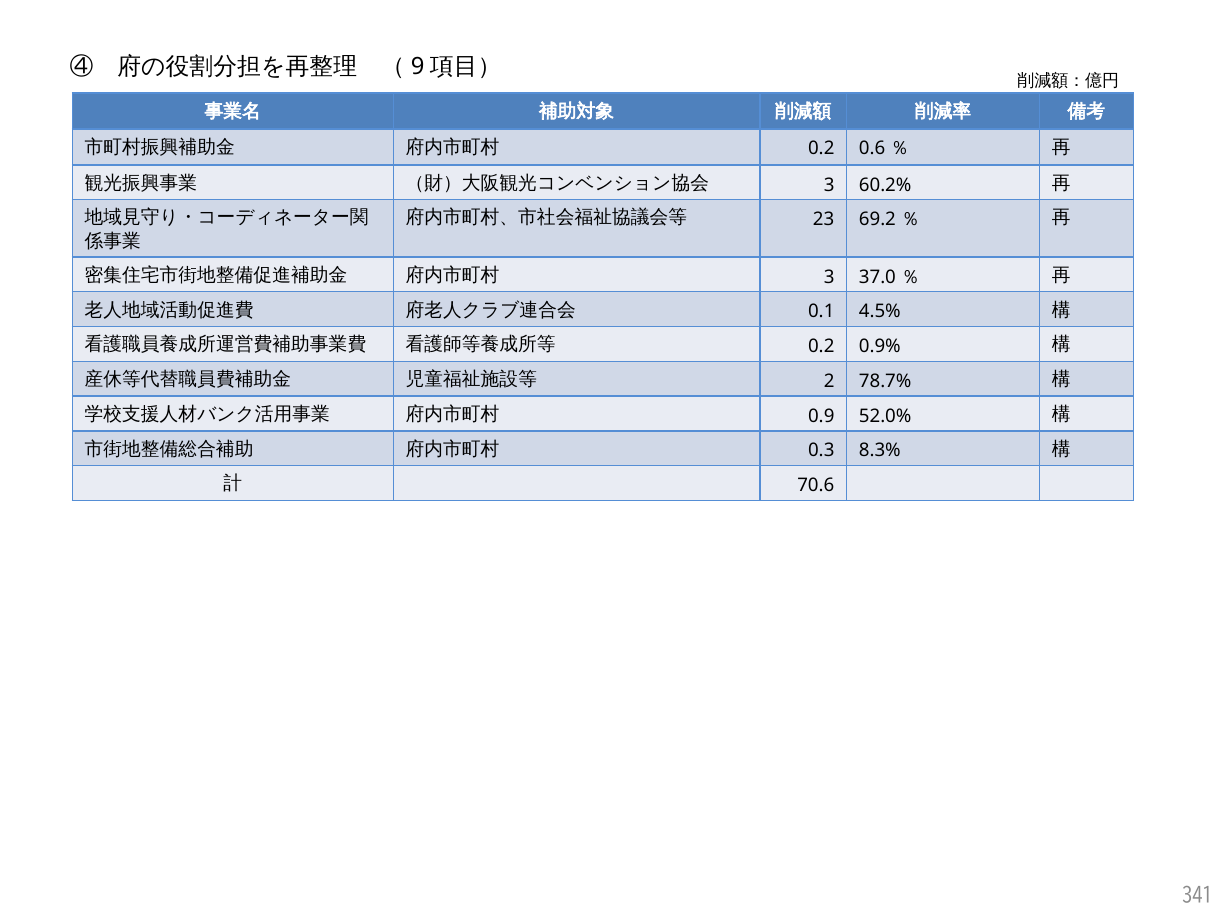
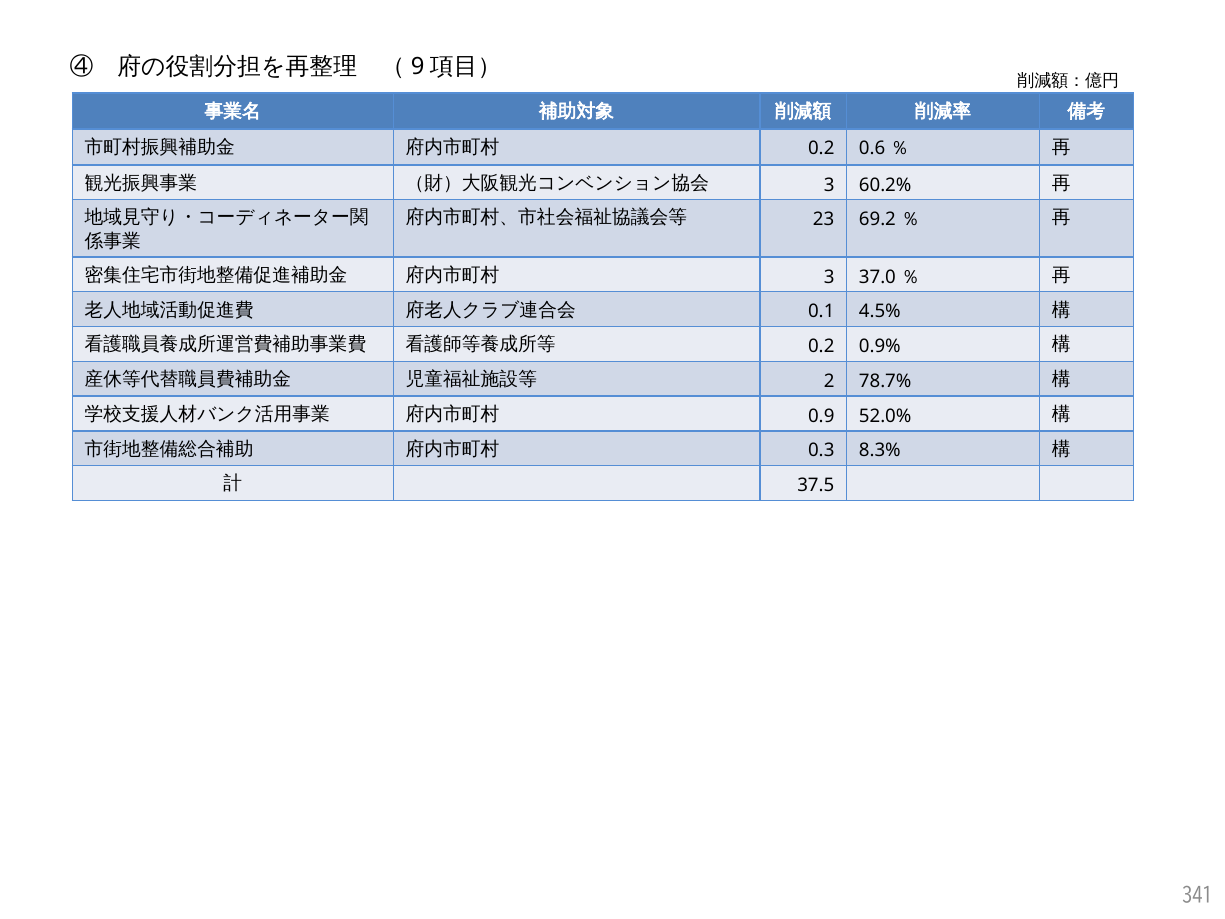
70.6: 70.6 -> 37.5
